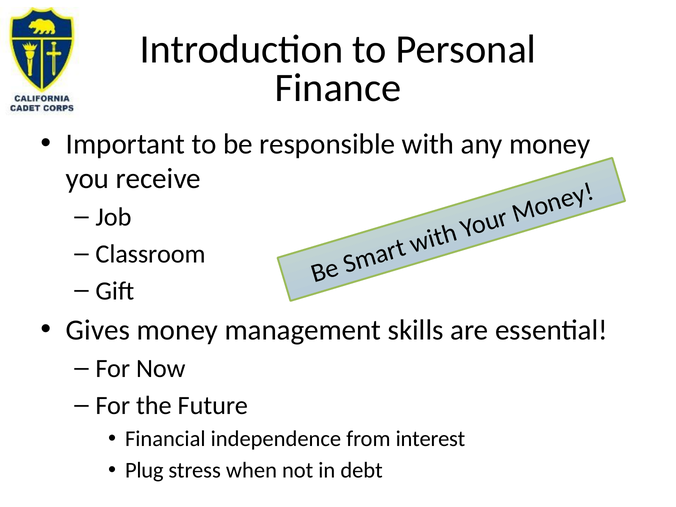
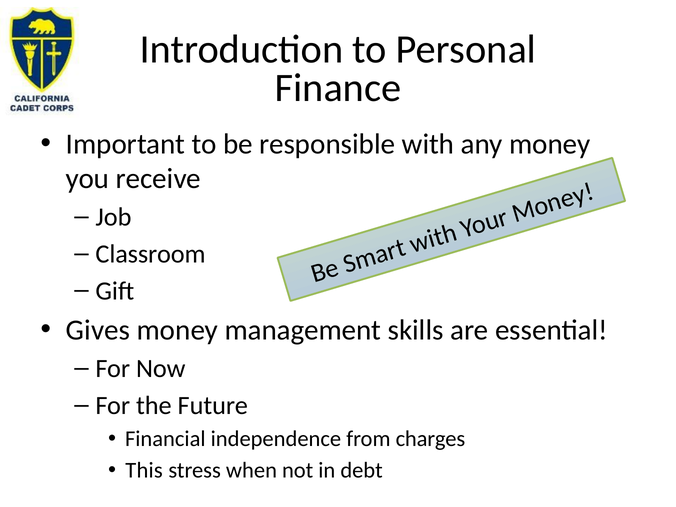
interest: interest -> charges
Plug: Plug -> This
